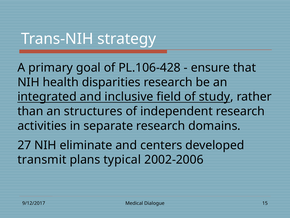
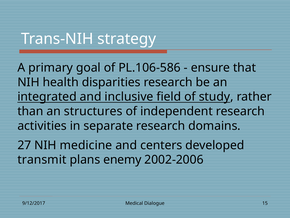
PL.106-428: PL.106-428 -> PL.106-586
eliminate: eliminate -> medicine
typical: typical -> enemy
